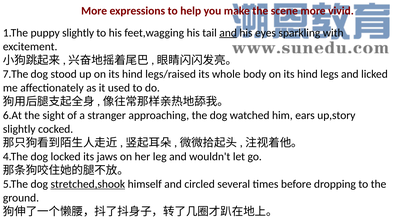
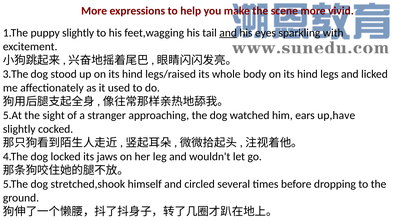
7.The: 7.The -> 3.The
6.At: 6.At -> 5.At
up,story: up,story -> up,have
stretched,shook underline: present -> none
